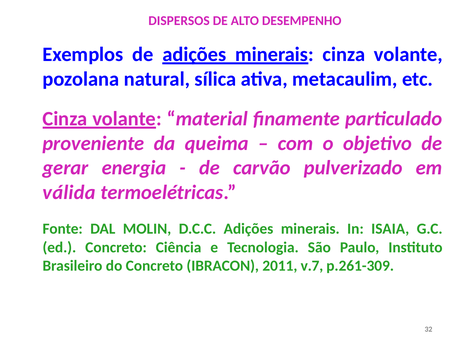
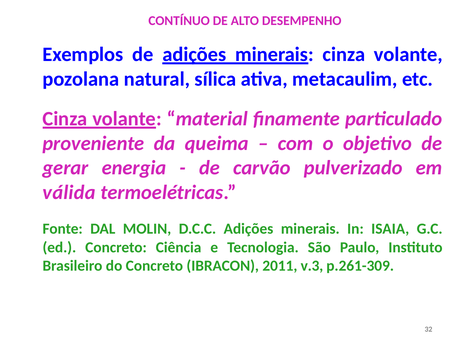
DISPERSOS: DISPERSOS -> CONTÍNUO
v.7: v.7 -> v.3
